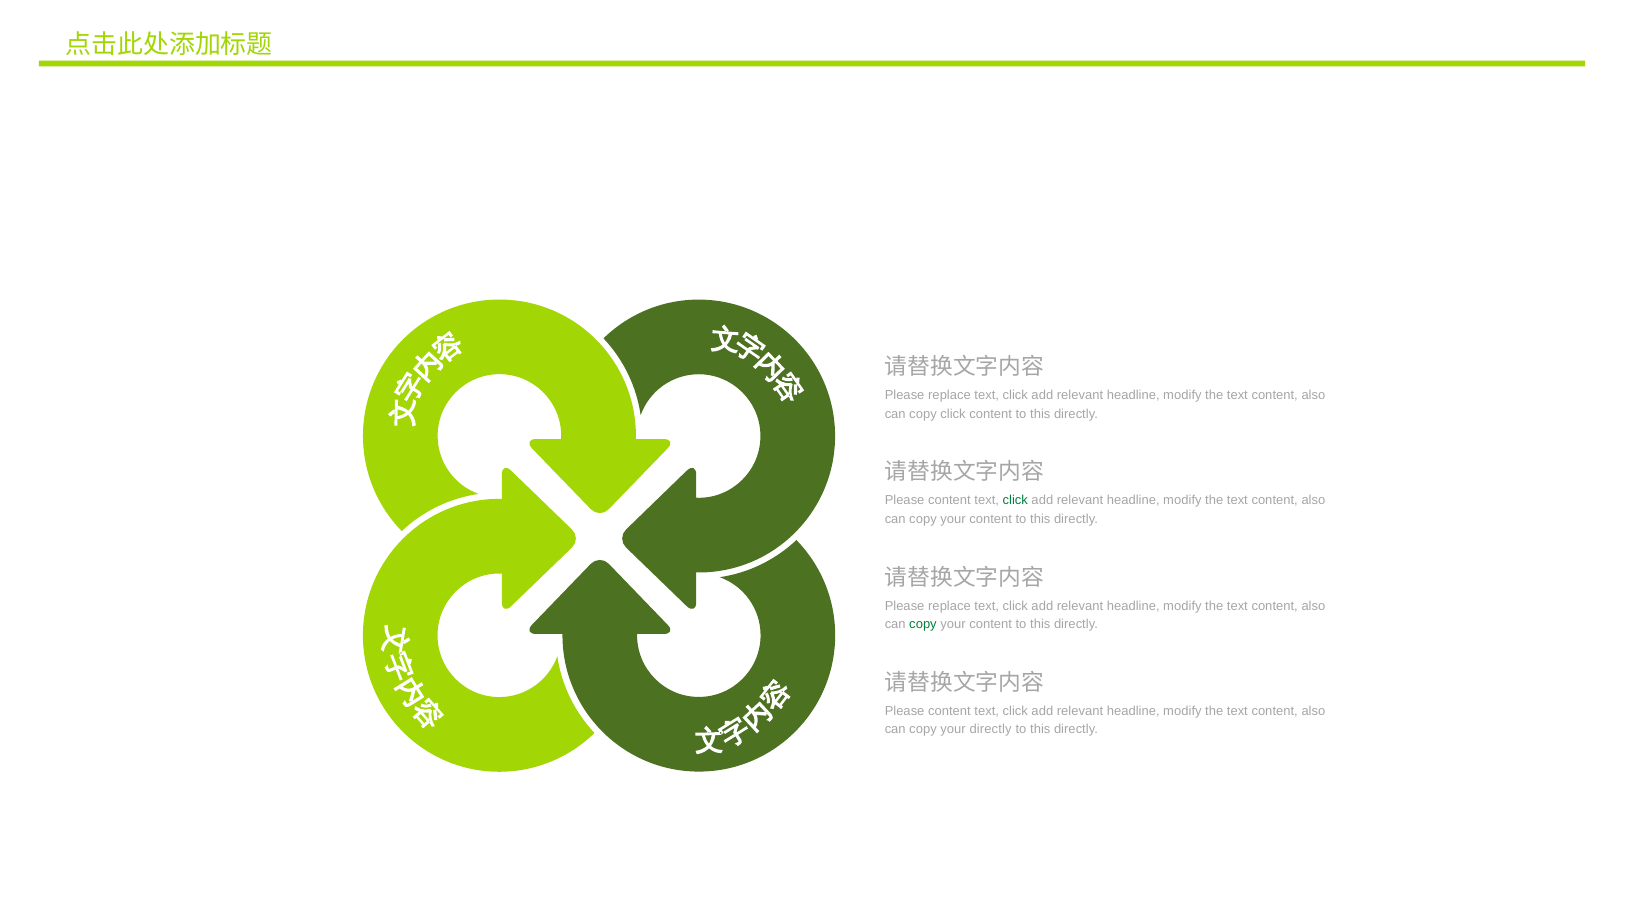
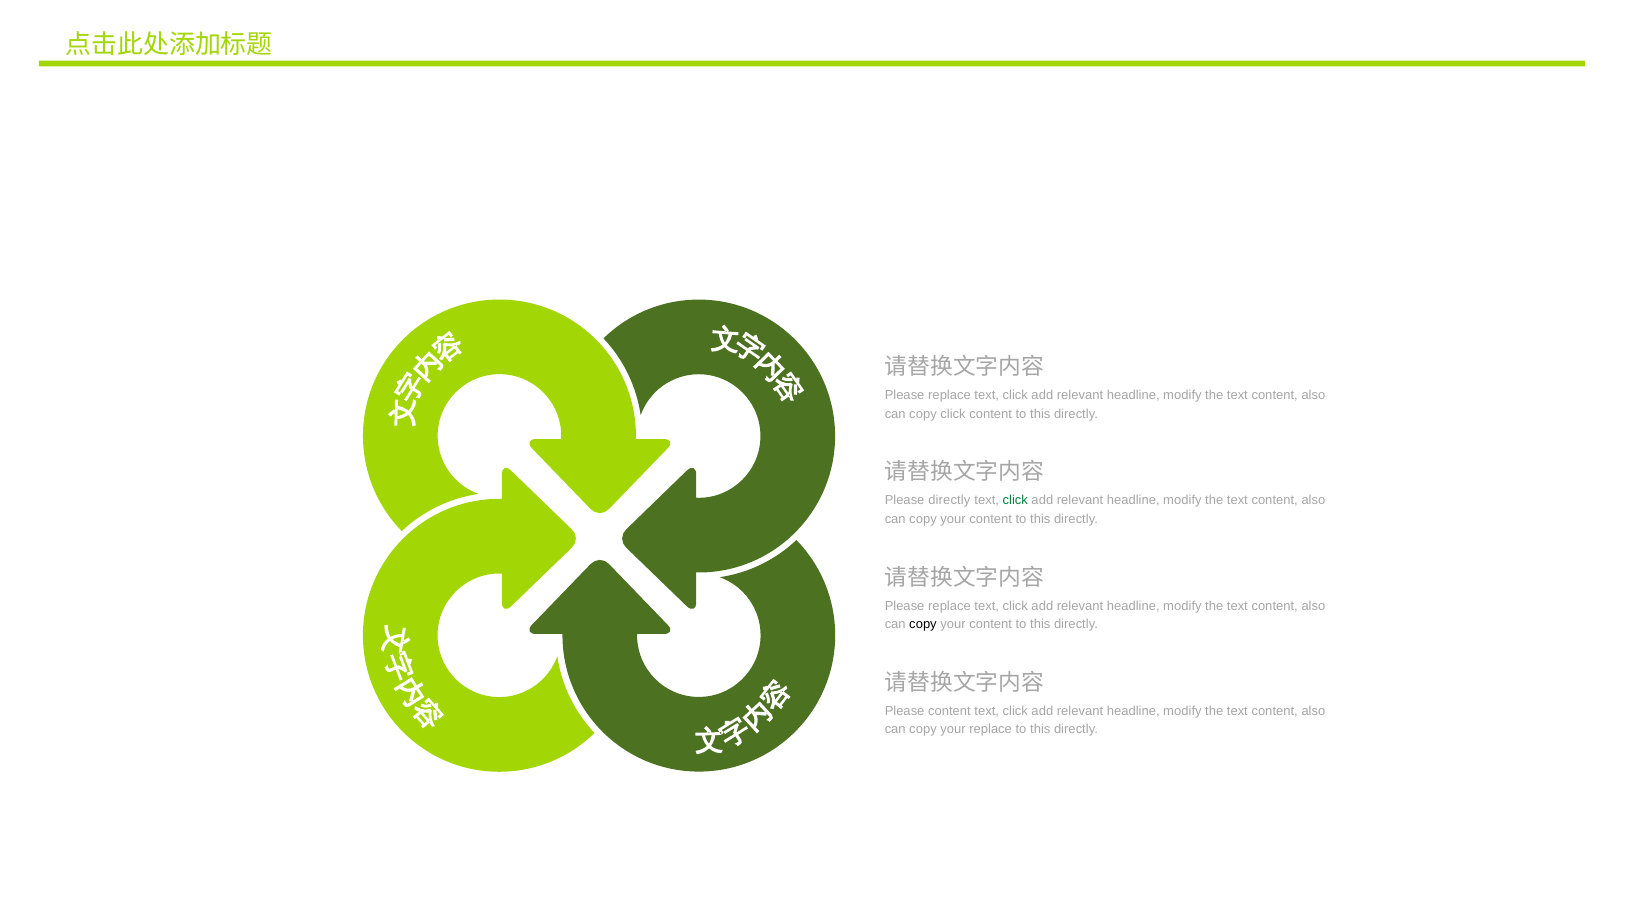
content at (949, 501): content -> directly
copy at (923, 625) colour: green -> black
your directly: directly -> replace
